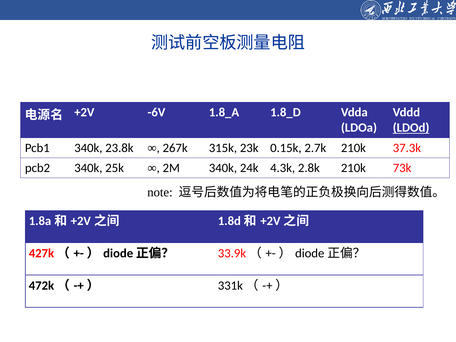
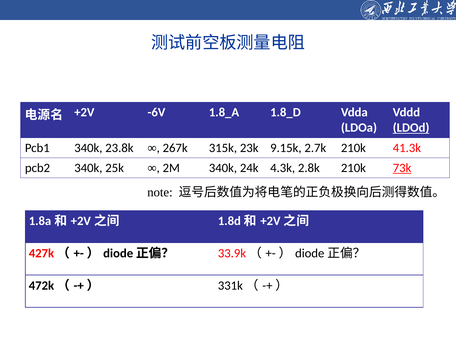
0.15k: 0.15k -> 9.15k
37.3k: 37.3k -> 41.3k
73k underline: none -> present
